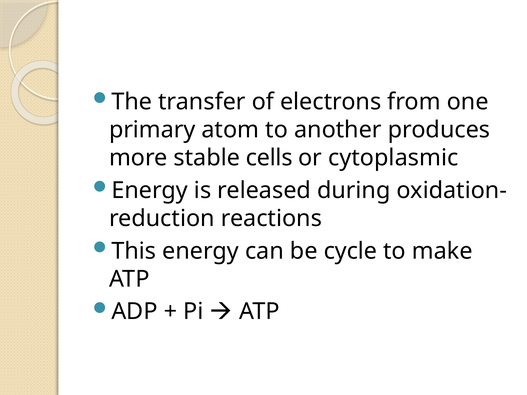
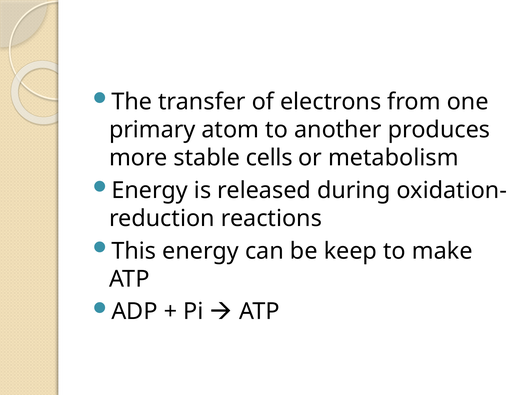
cytoplasmic: cytoplasmic -> metabolism
cycle: cycle -> keep
